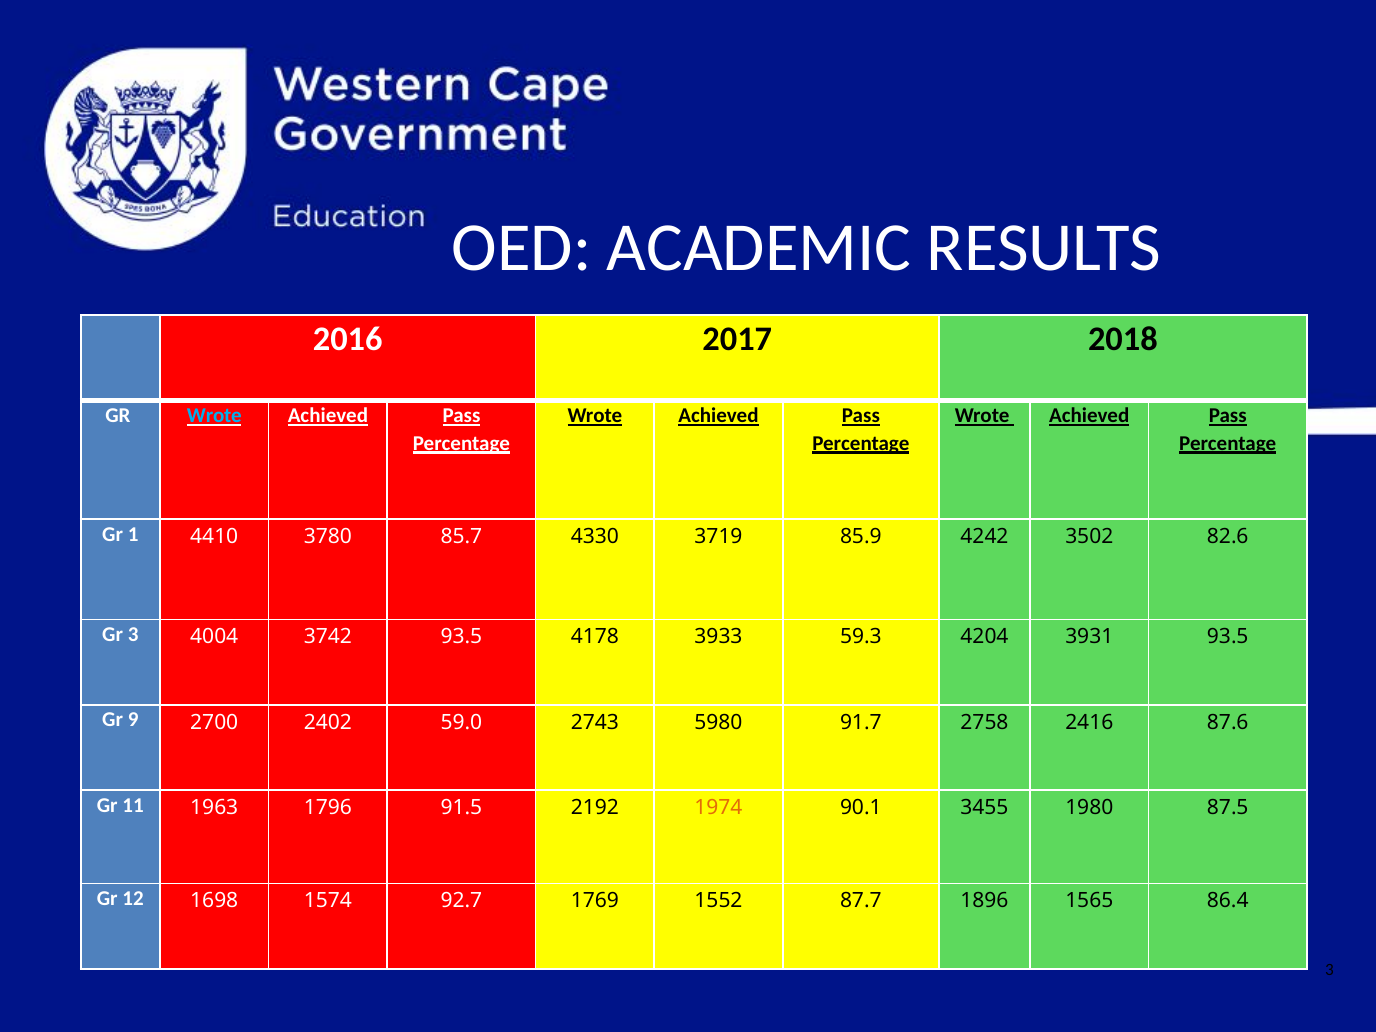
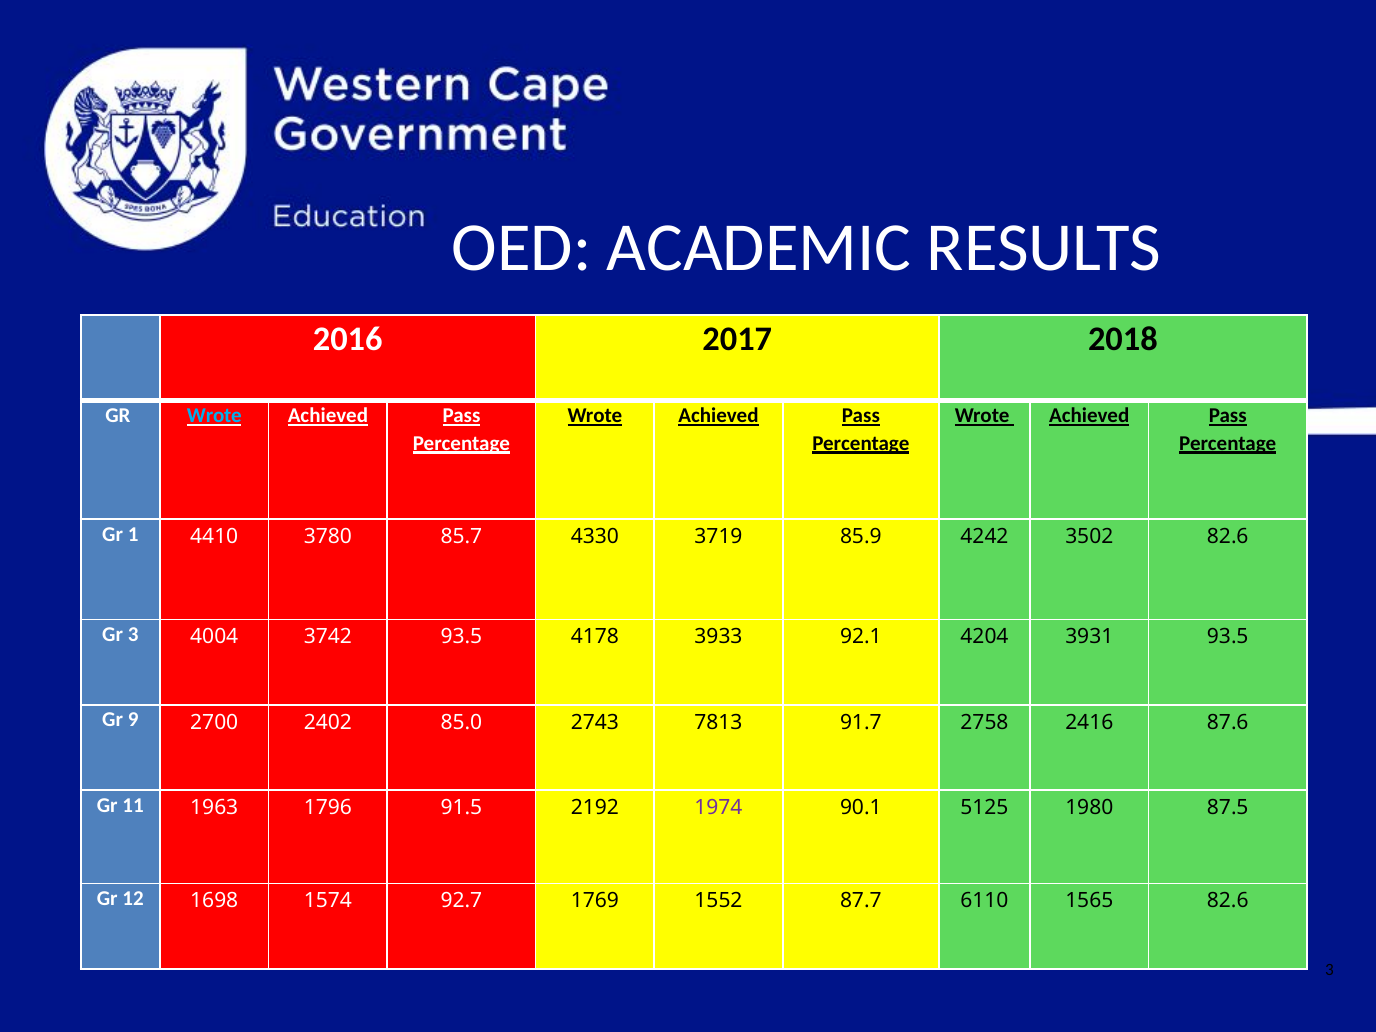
59.3: 59.3 -> 92.1
59.0: 59.0 -> 85.0
5980: 5980 -> 7813
1974 colour: orange -> purple
3455: 3455 -> 5125
1896: 1896 -> 6110
1565 86.4: 86.4 -> 82.6
